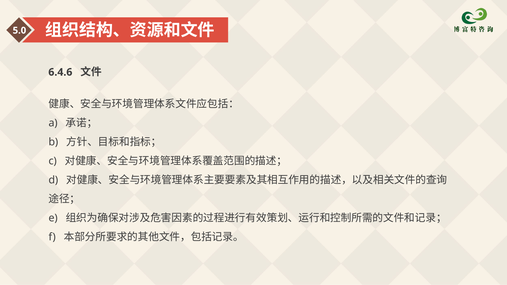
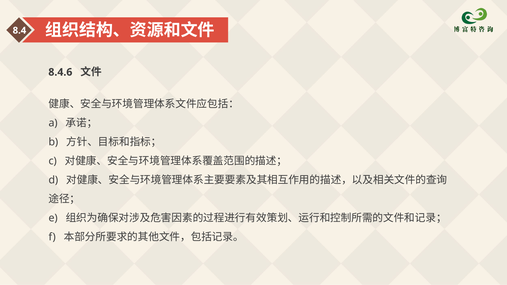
5.0: 5.0 -> 8.4
6.4.6: 6.4.6 -> 8.4.6
